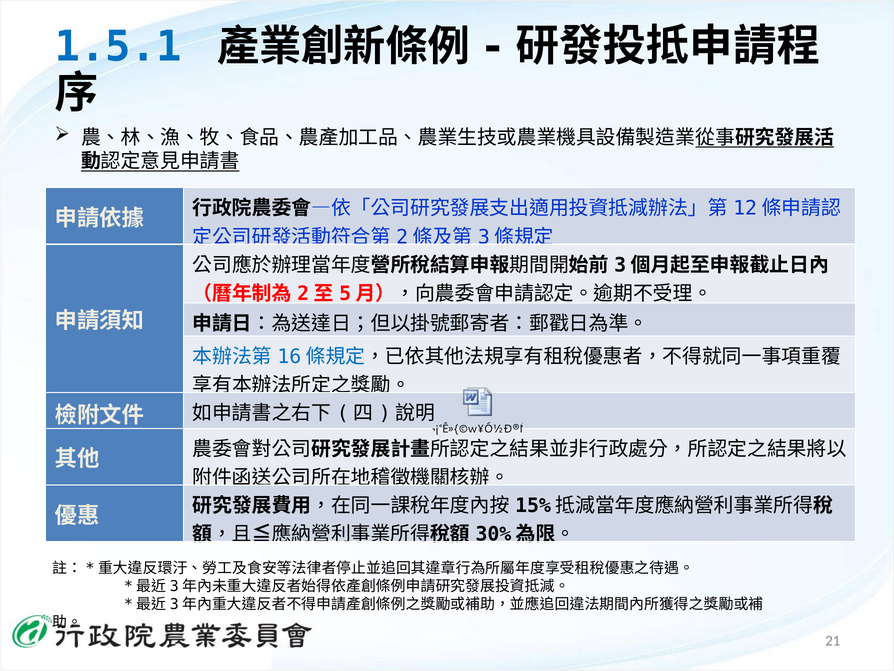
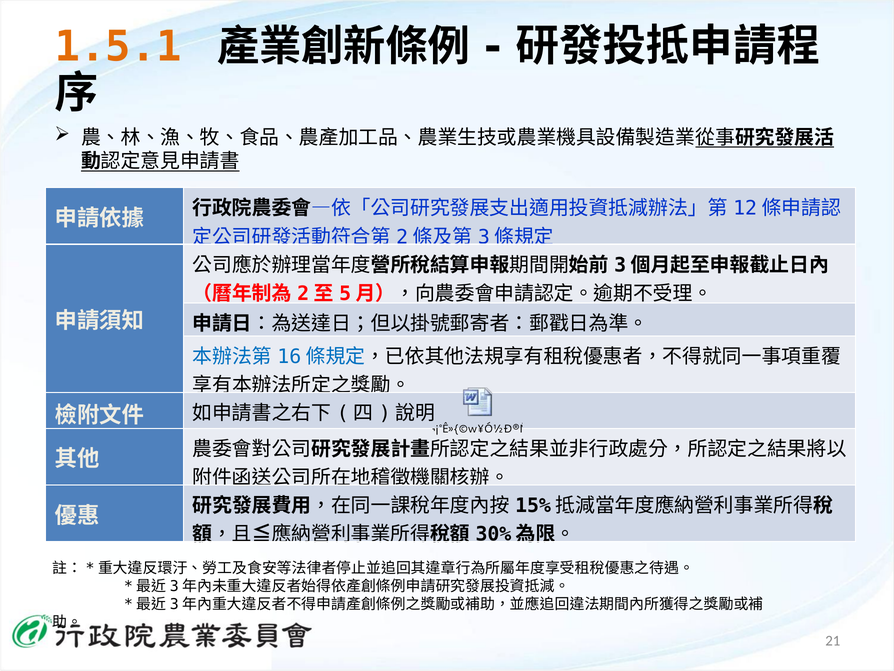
1.5.1 colour: blue -> orange
